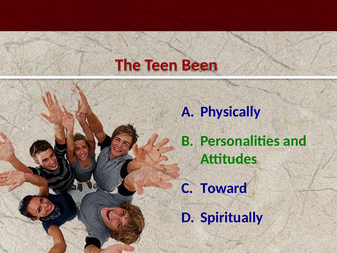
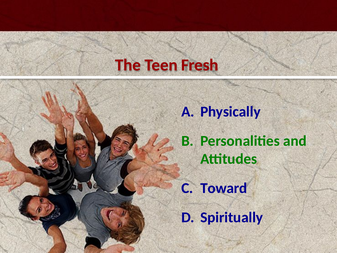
Been: Been -> Fresh
